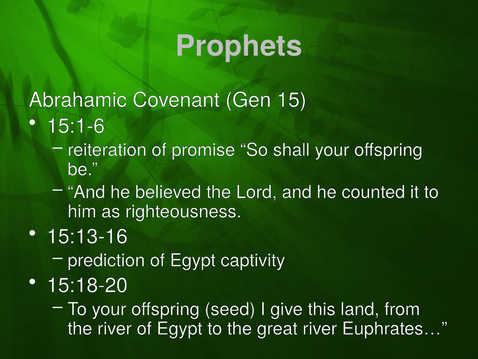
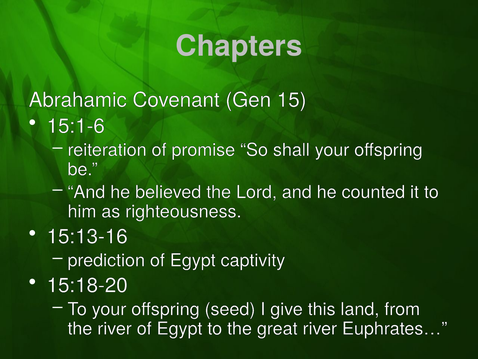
Prophets: Prophets -> Chapters
